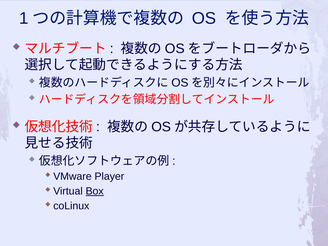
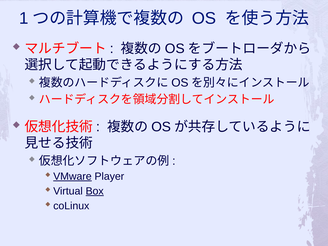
VMware underline: none -> present
